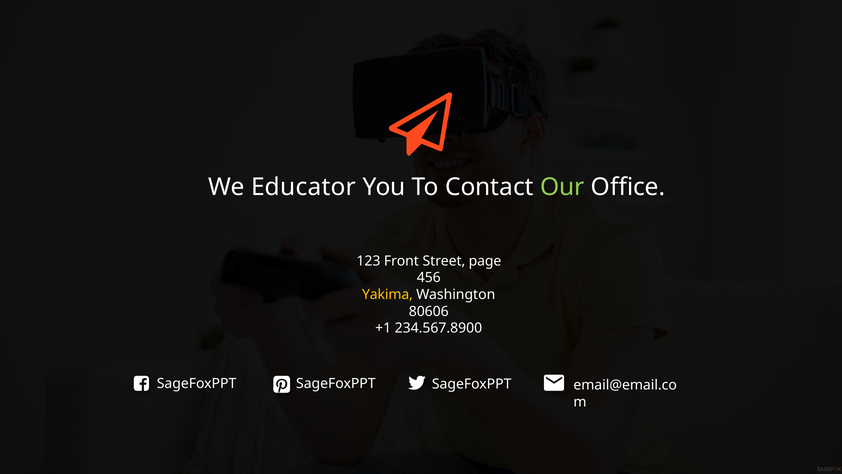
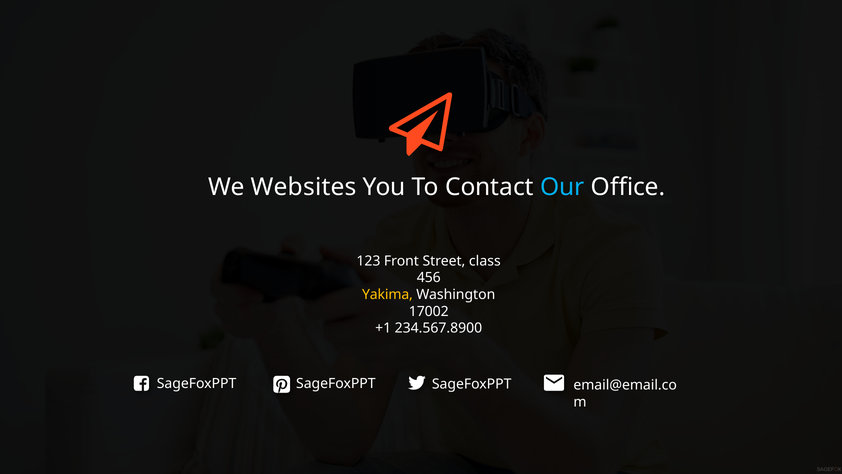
Educator: Educator -> Websites
Our colour: light green -> light blue
page: page -> class
80606: 80606 -> 17002
